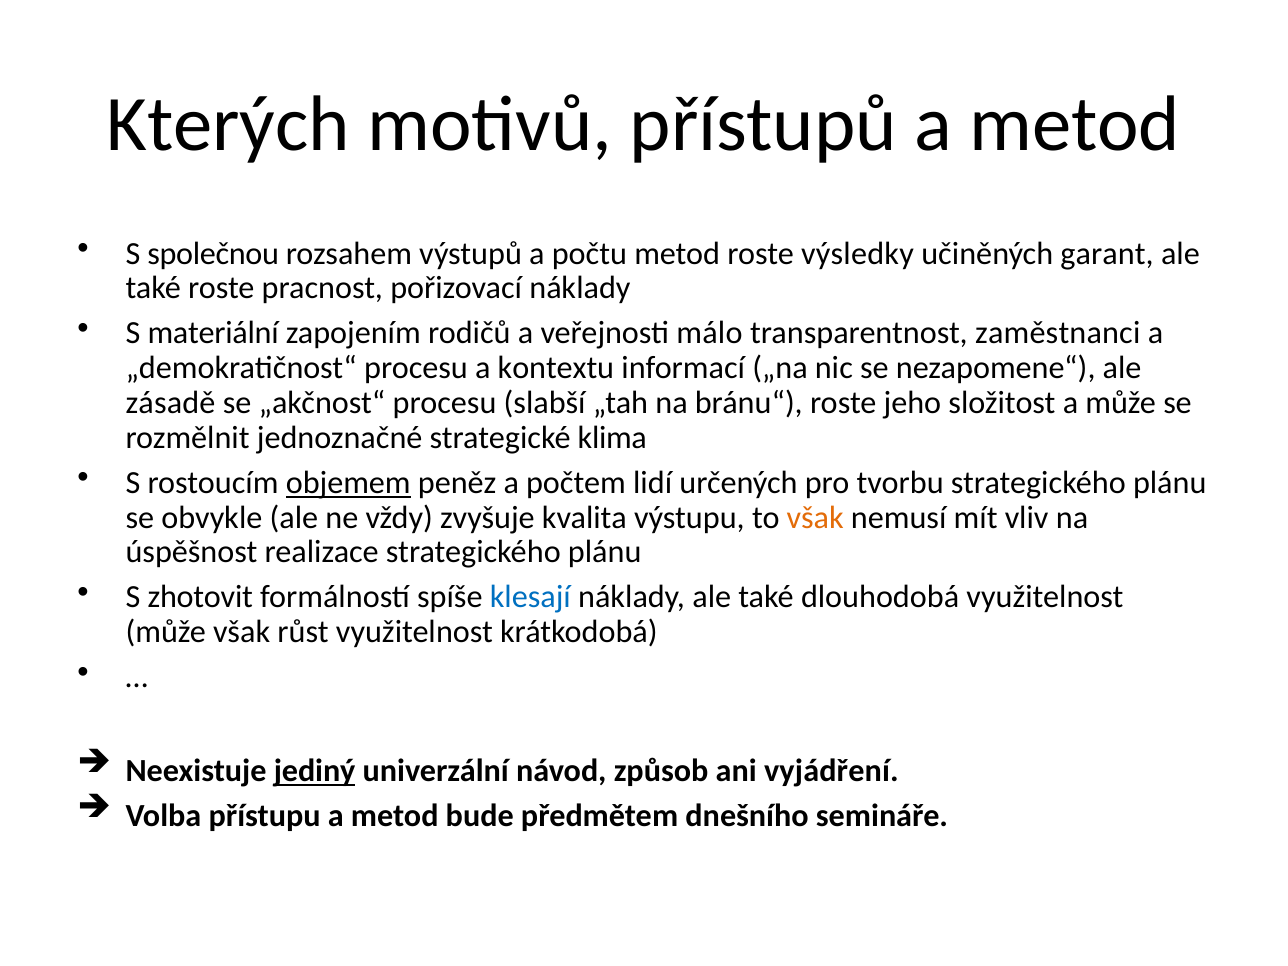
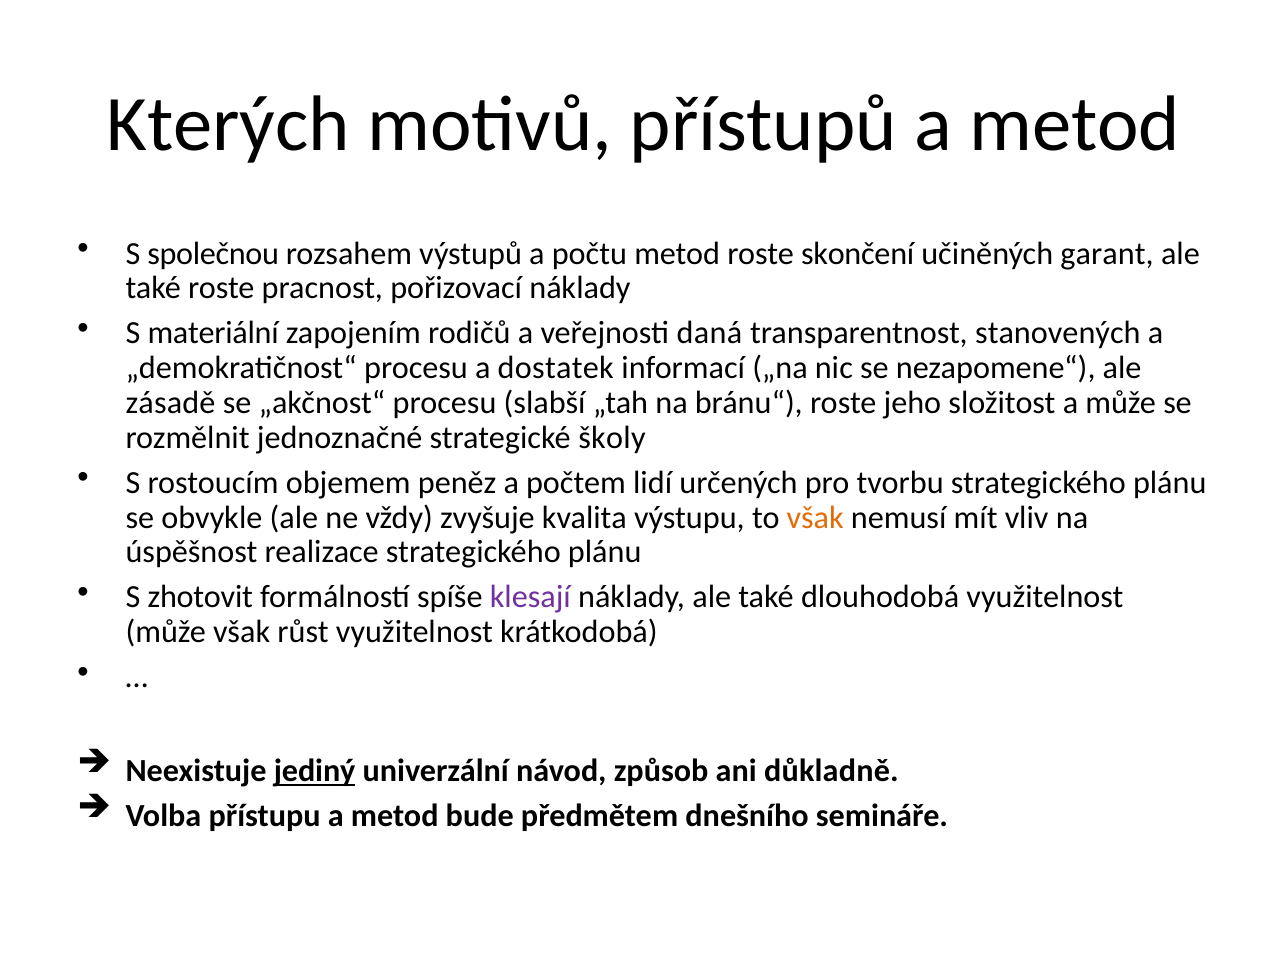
výsledky: výsledky -> skončení
málo: málo -> daná
zaměstnanci: zaměstnanci -> stanovených
kontextu: kontextu -> dostatek
klima: klima -> školy
objemem underline: present -> none
klesají colour: blue -> purple
vyjádření: vyjádření -> důkladně
